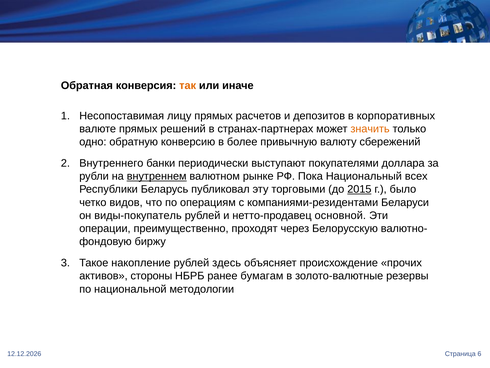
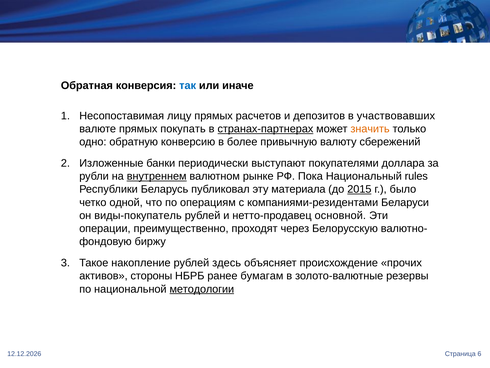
так colour: orange -> blue
корпоративных: корпоративных -> участвовавших
решений: решений -> покупать
странах-партнерах underline: none -> present
Внутреннего: Внутреннего -> Изложенные
всех: всех -> rules
торговыми: торговыми -> материала
видов: видов -> одной
методологии underline: none -> present
